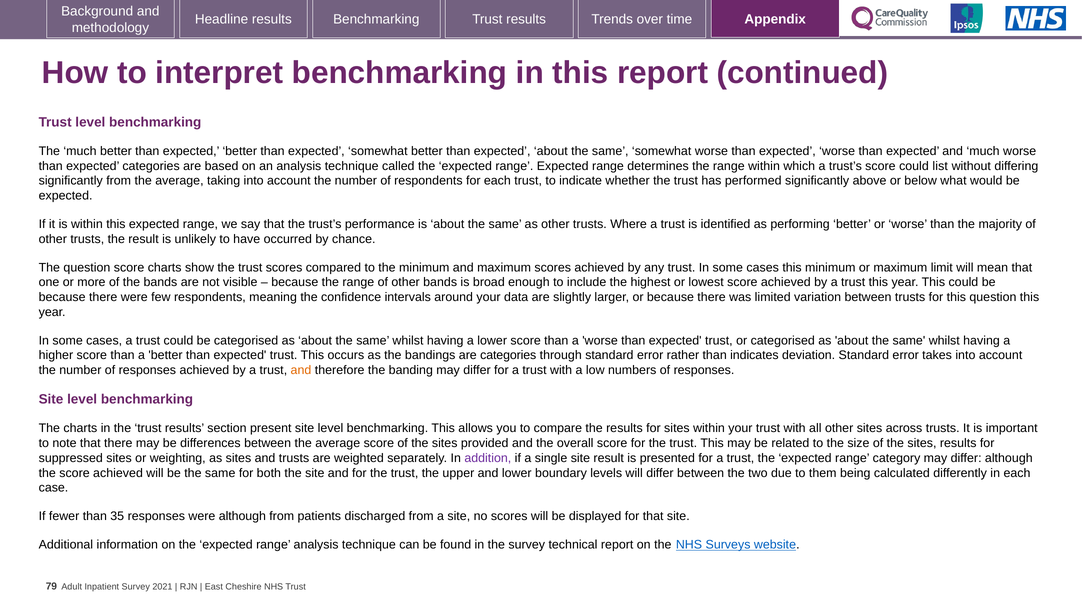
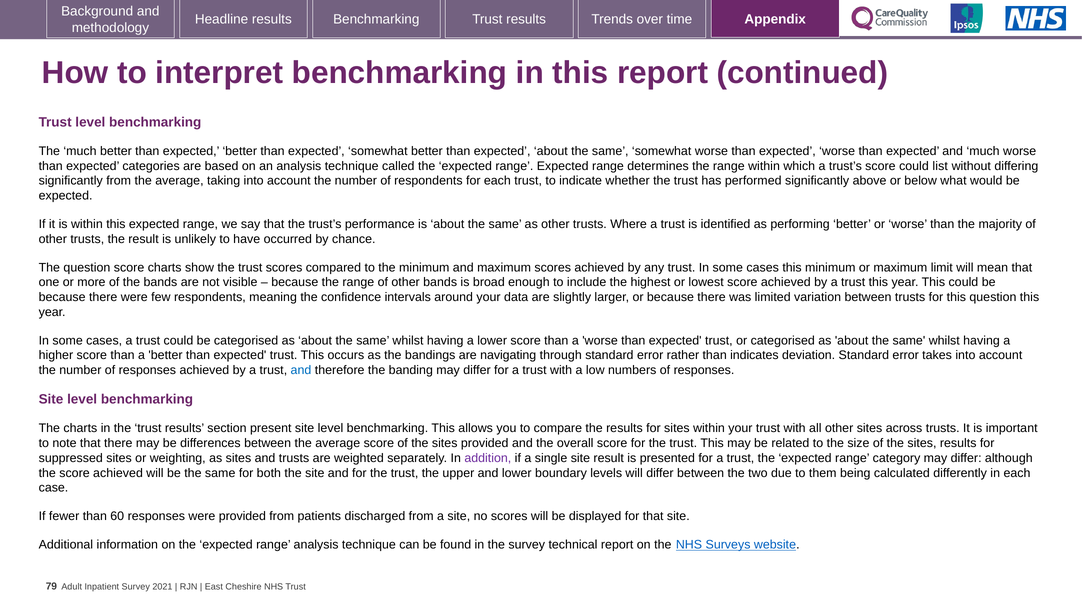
are categories: categories -> navigating
and at (301, 371) colour: orange -> blue
35: 35 -> 60
were although: although -> provided
